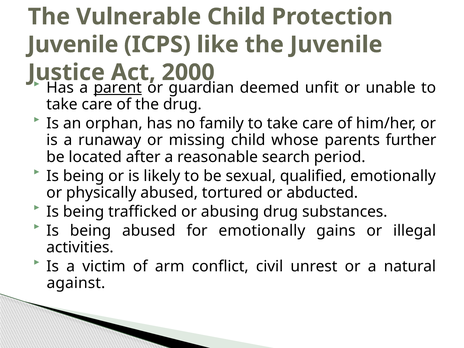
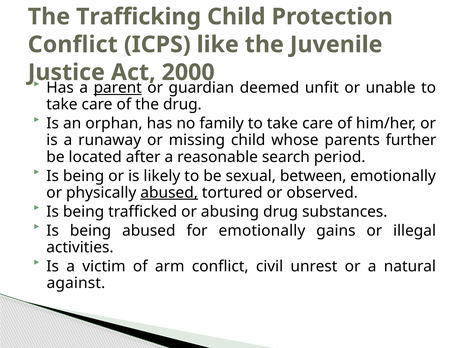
Vulnerable: Vulnerable -> Trafficking
Juvenile at (73, 45): Juvenile -> Conflict
qualified: qualified -> between
abused at (169, 193) underline: none -> present
abducted: abducted -> observed
